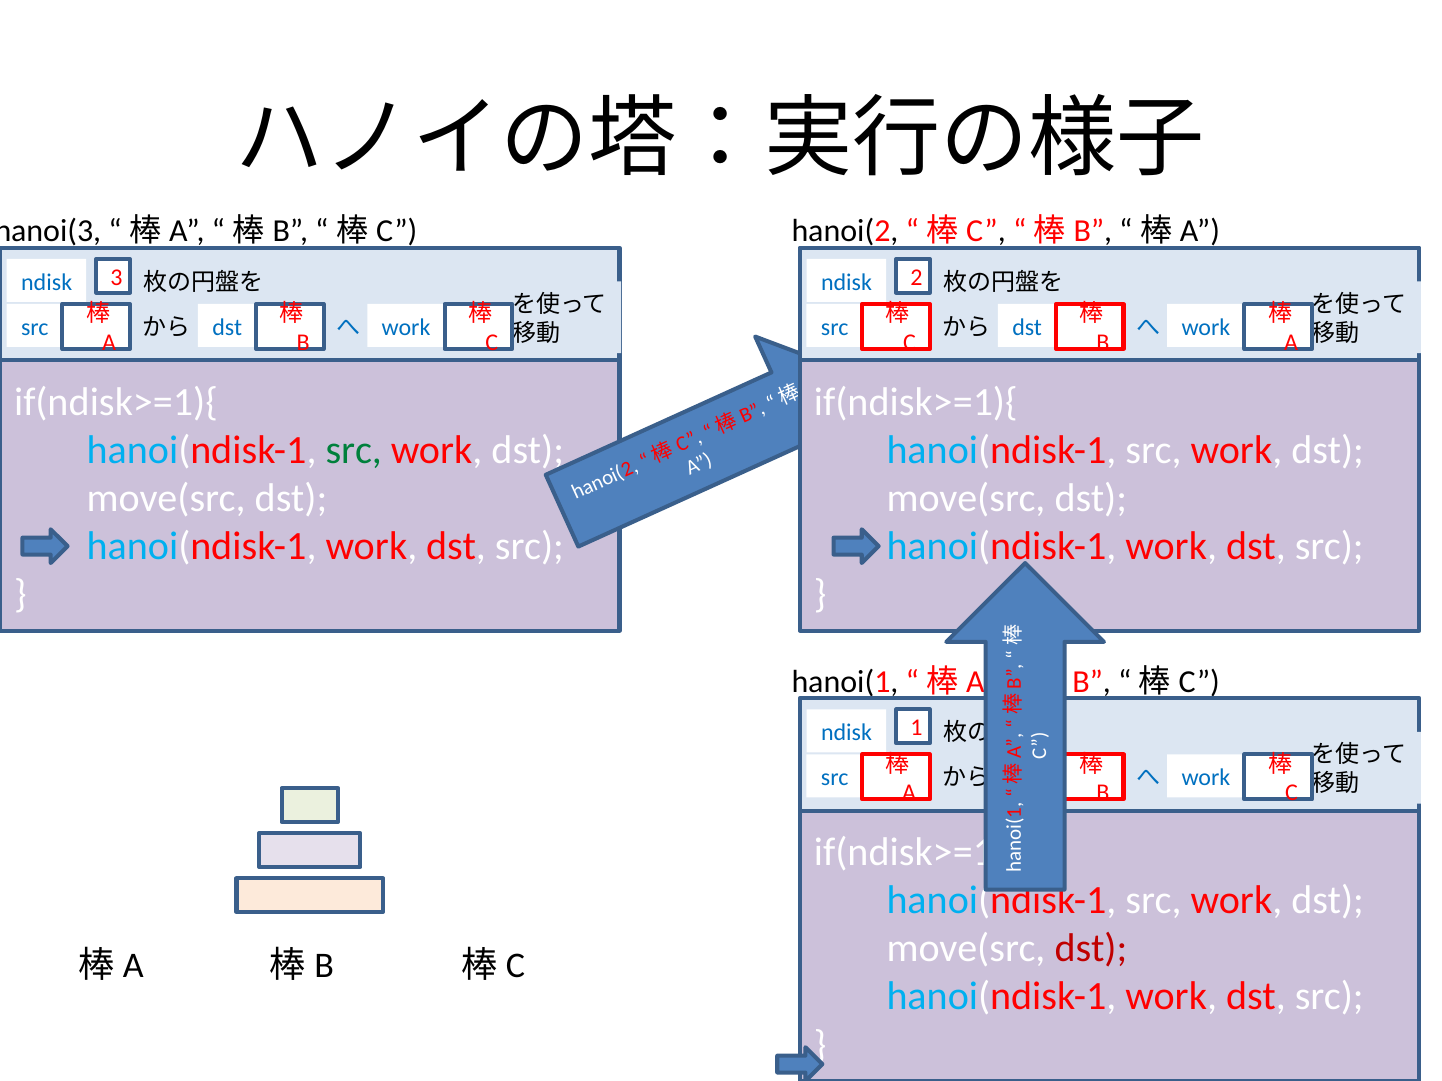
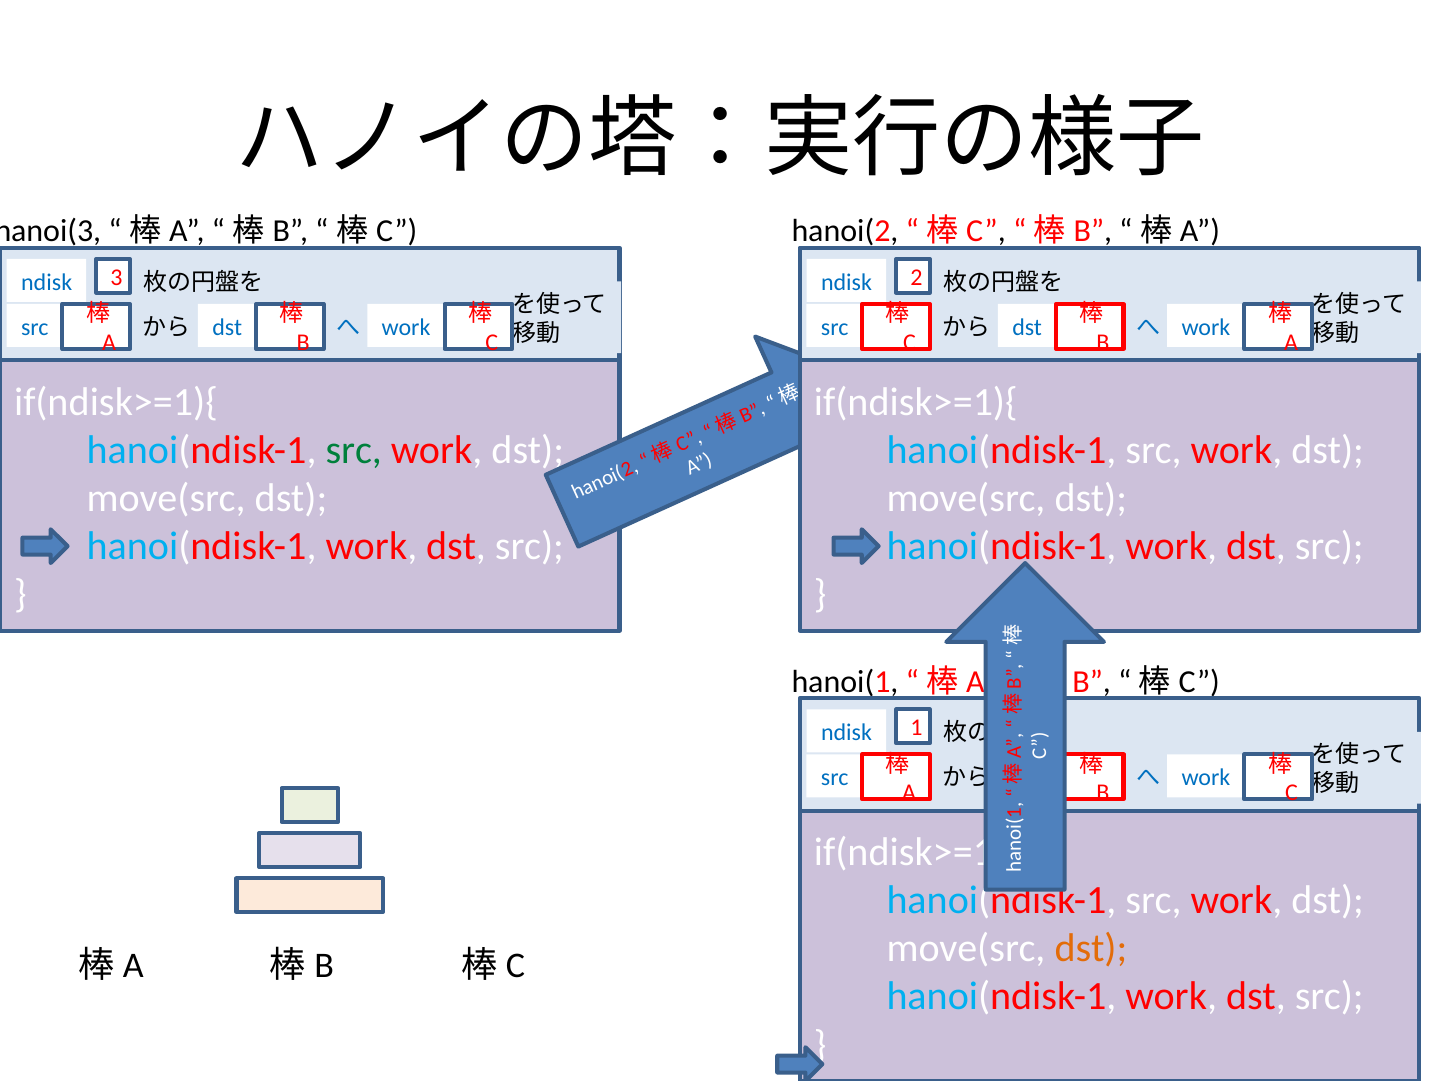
dst at (1091, 949) colour: red -> orange
